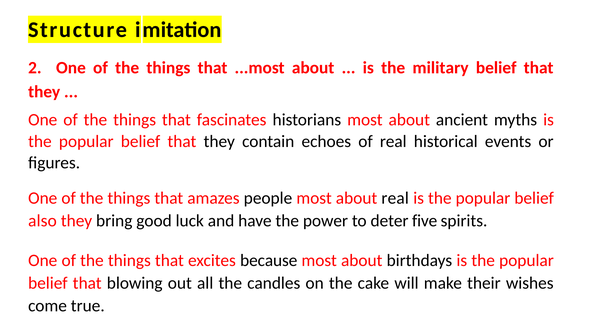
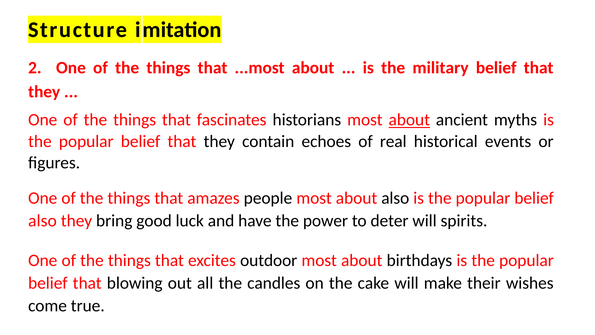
about at (409, 120) underline: none -> present
about real: real -> also
deter five: five -> will
because: because -> outdoor
